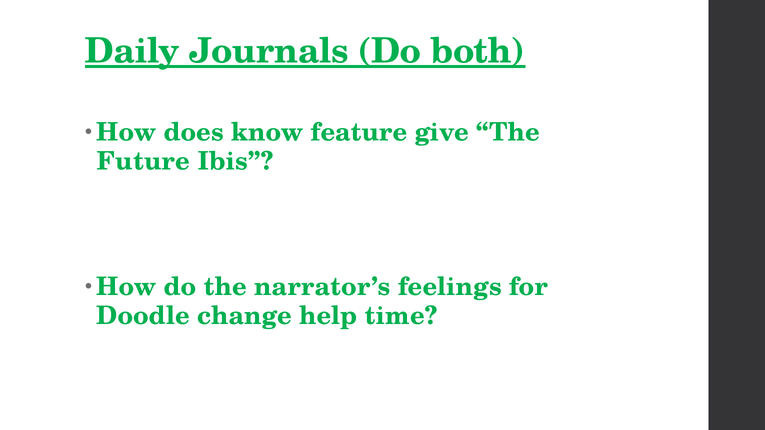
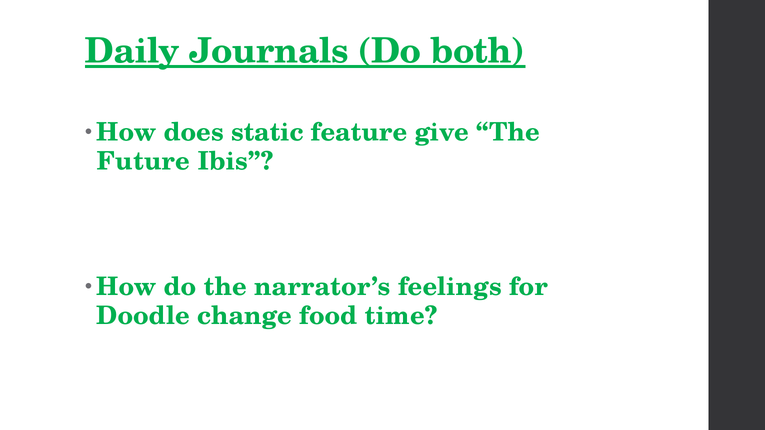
know: know -> static
help: help -> food
